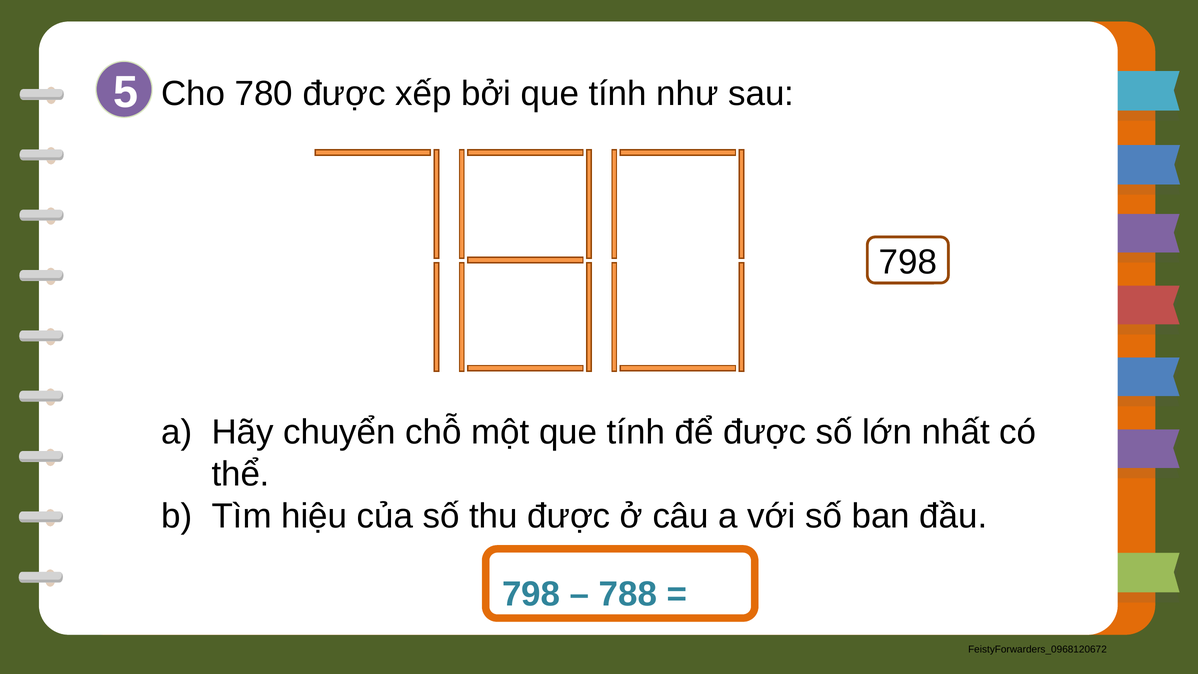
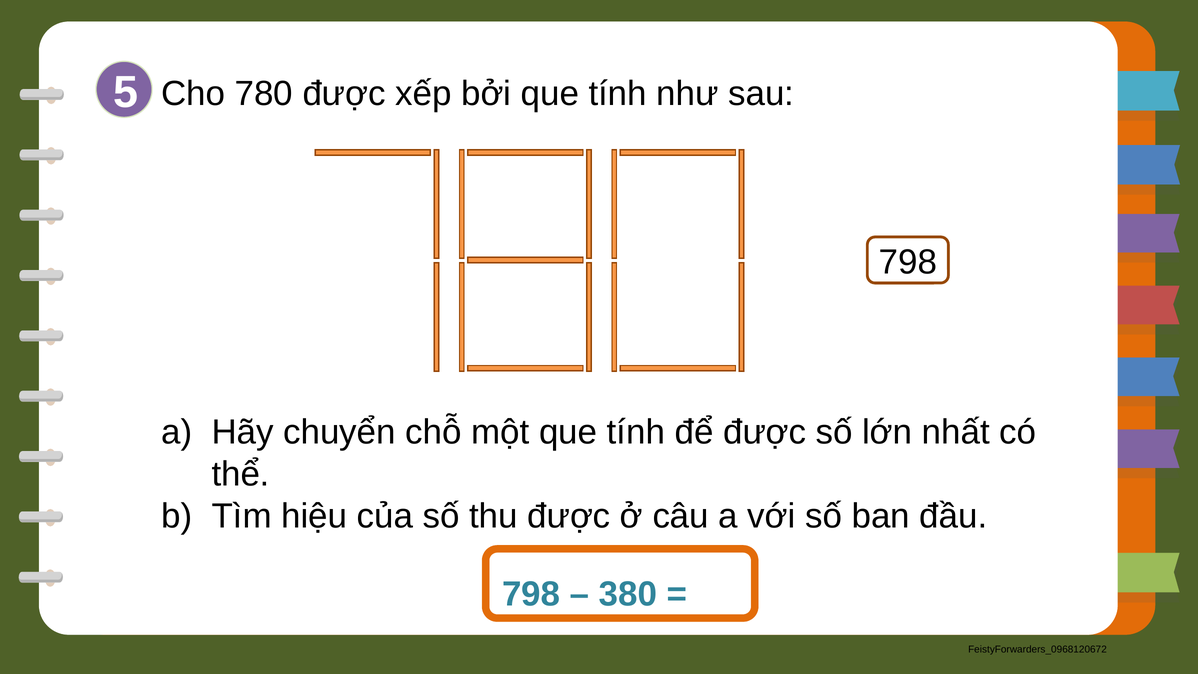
788: 788 -> 380
